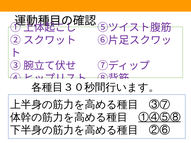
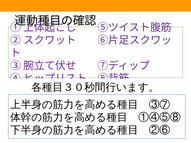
①④⑤⑧ underline: present -> none
